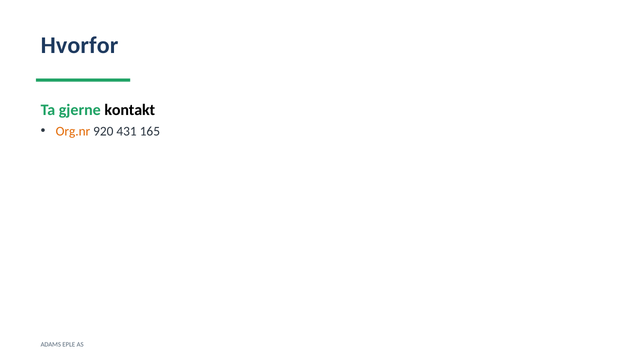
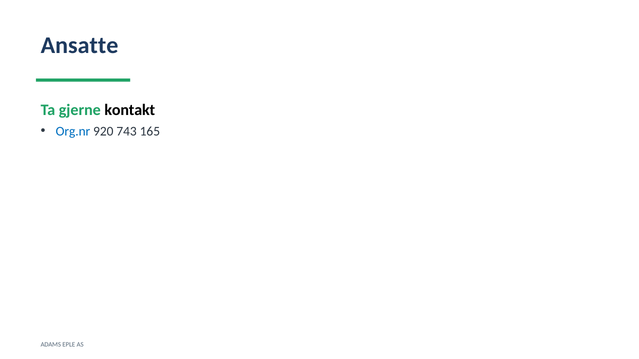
Hvorfor: Hvorfor -> Ansatte
Org.nr colour: orange -> blue
431: 431 -> 743
